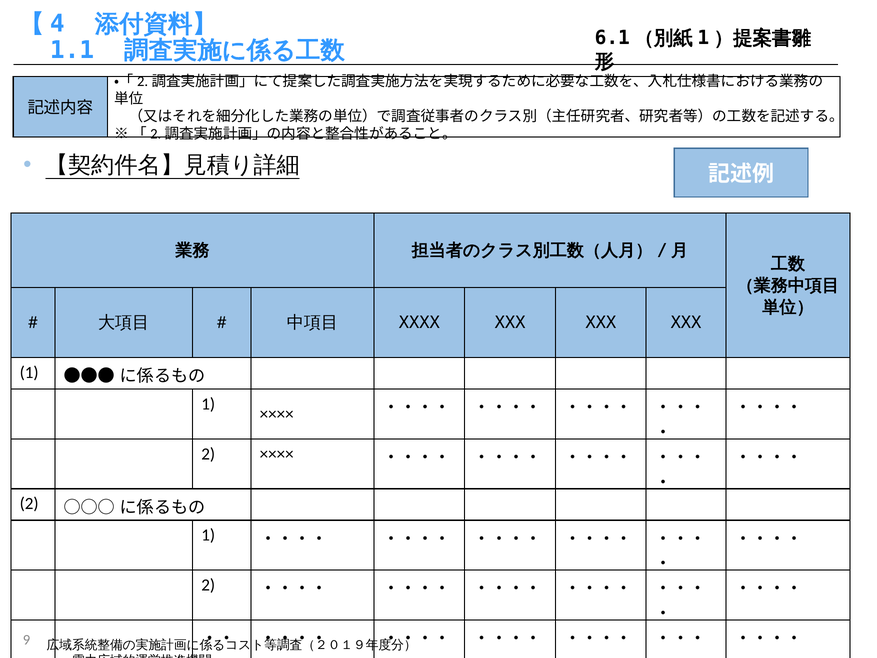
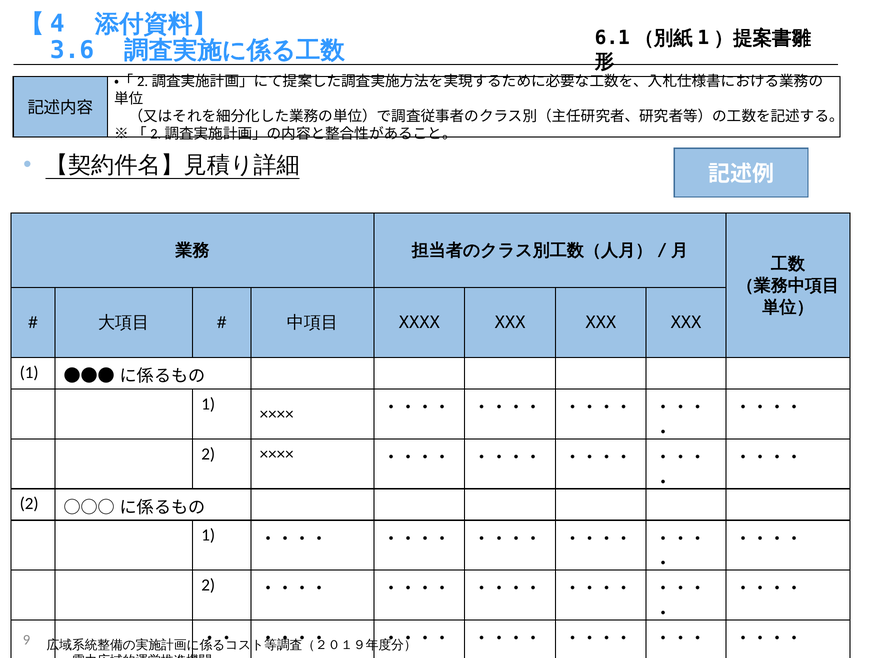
1.1: 1.1 -> 3.6
